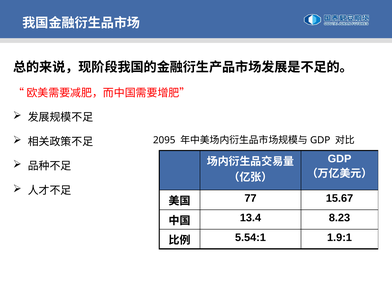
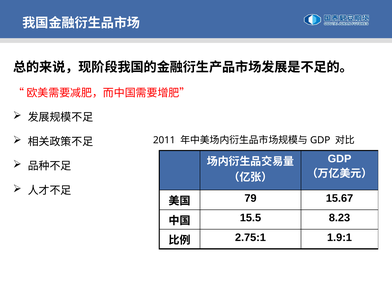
2095: 2095 -> 2011
77: 77 -> 79
13.4: 13.4 -> 15.5
5.54:1: 5.54:1 -> 2.75:1
